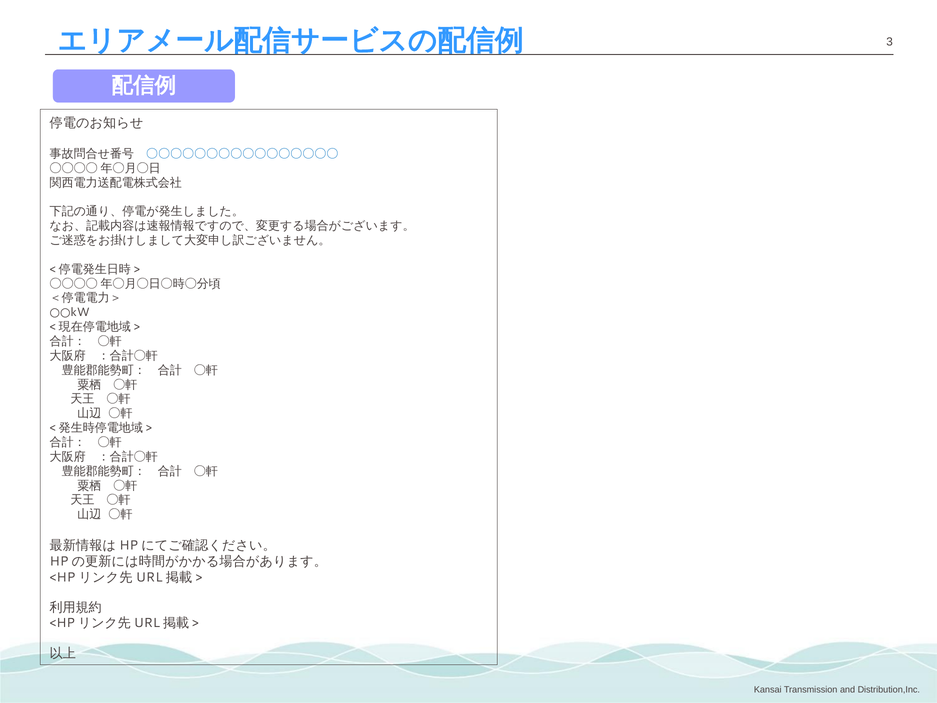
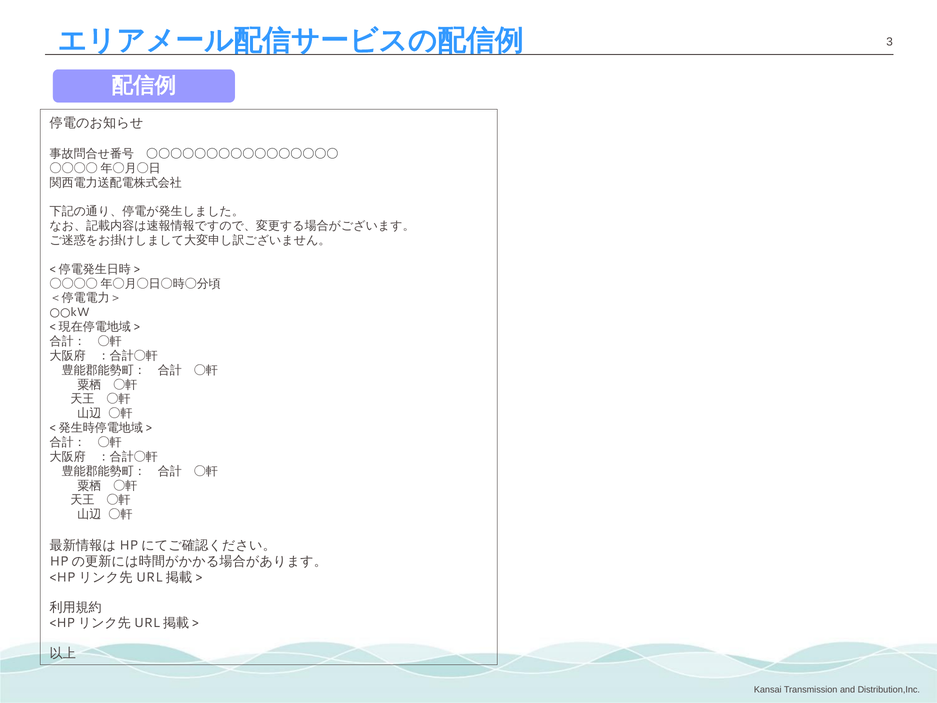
〇〇〇〇〇〇〇〇〇〇〇〇〇〇〇〇 colour: blue -> black
